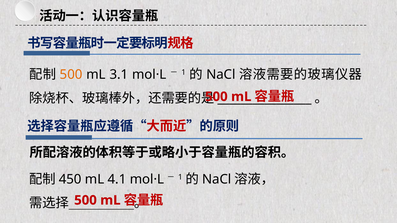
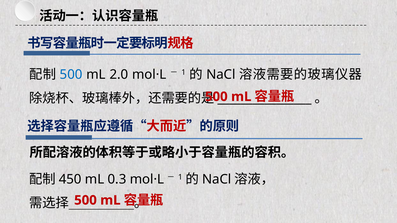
500 at (71, 74) colour: orange -> blue
3.1: 3.1 -> 2.0
4.1: 4.1 -> 0.3
